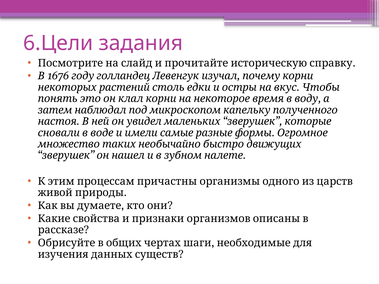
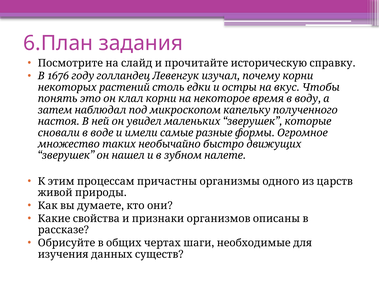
6.Цели: 6.Цели -> 6.План
